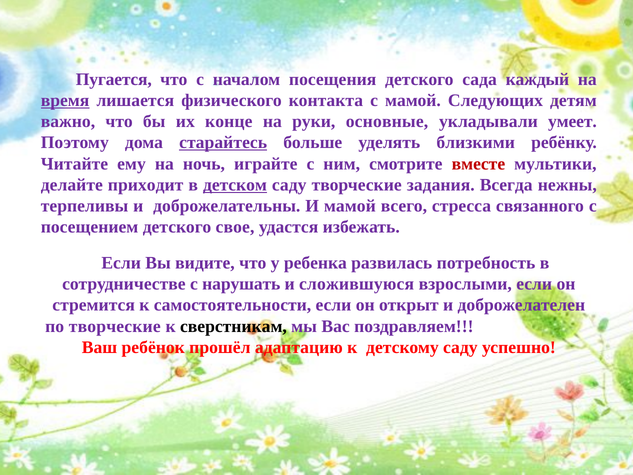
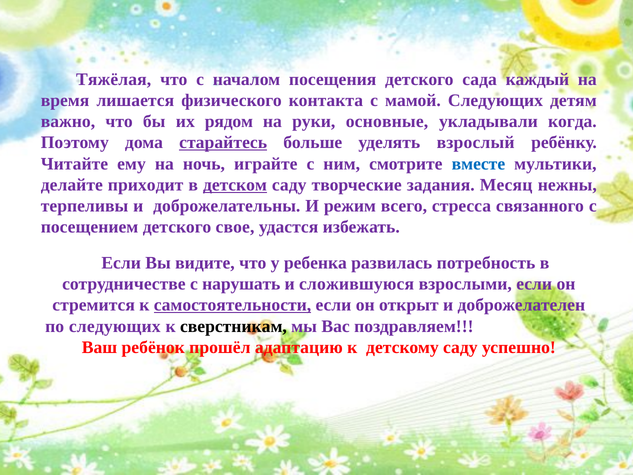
Пугается: Пугается -> Тяжёлая
время underline: present -> none
конце: конце -> рядом
умеет: умеет -> когда
близкими: близкими -> взрослый
вместе colour: red -> blue
Всегда: Всегда -> Месяц
И мамой: мамой -> режим
самостоятельности underline: none -> present
по творческие: творческие -> следующих
